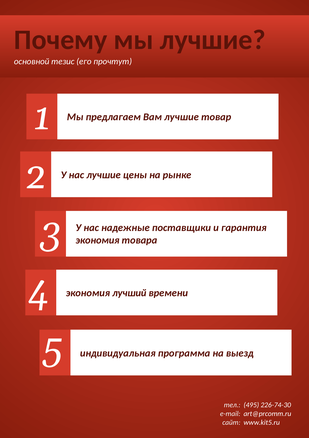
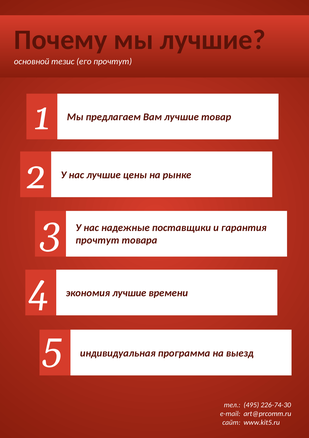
экономия at (97, 240): экономия -> прочтут
экономия лучший: лучший -> лучшие
